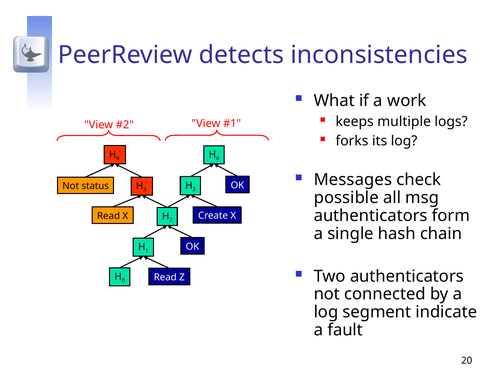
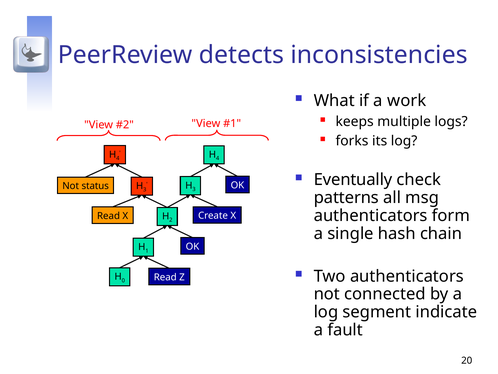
Messages: Messages -> Eventually
possible: possible -> patterns
